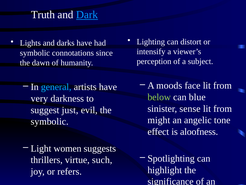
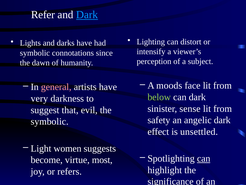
Truth: Truth -> Refer
general colour: light blue -> pink
can blue: blue -> dark
just: just -> that
might: might -> safety
angelic tone: tone -> dark
aloofness: aloofness -> unsettled
can at (204, 158) underline: none -> present
thrillers: thrillers -> become
such: such -> most
